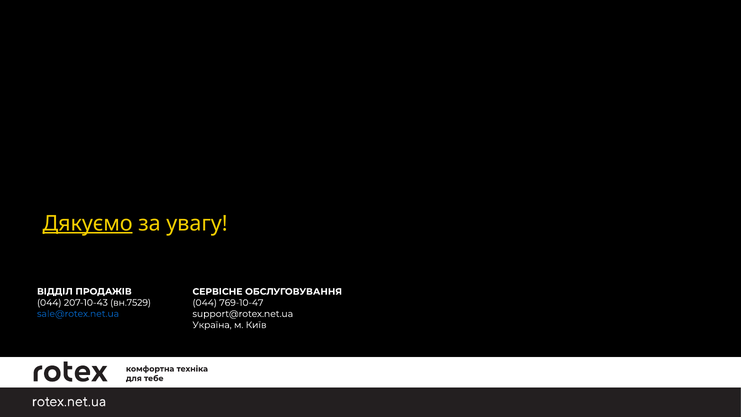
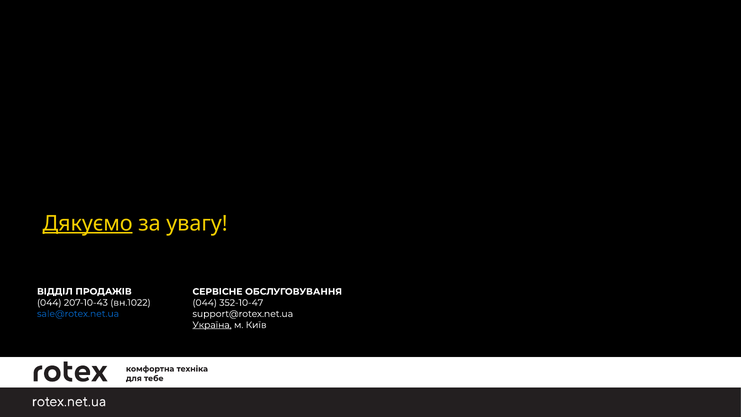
вн.7529: вн.7529 -> вн.1022
769-10-47: 769-10-47 -> 352-10-47
Україна underline: none -> present
